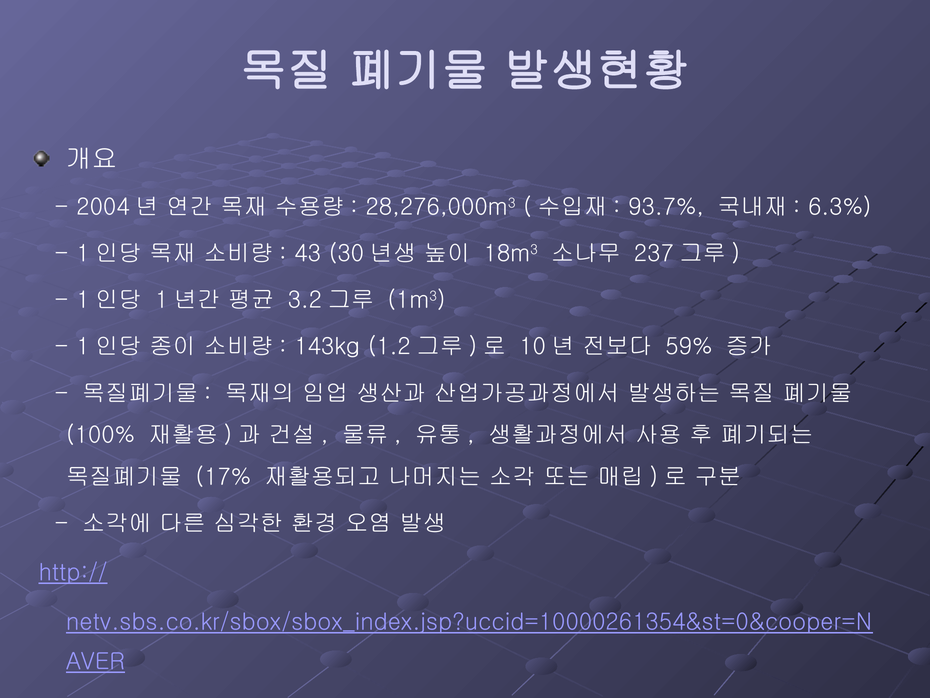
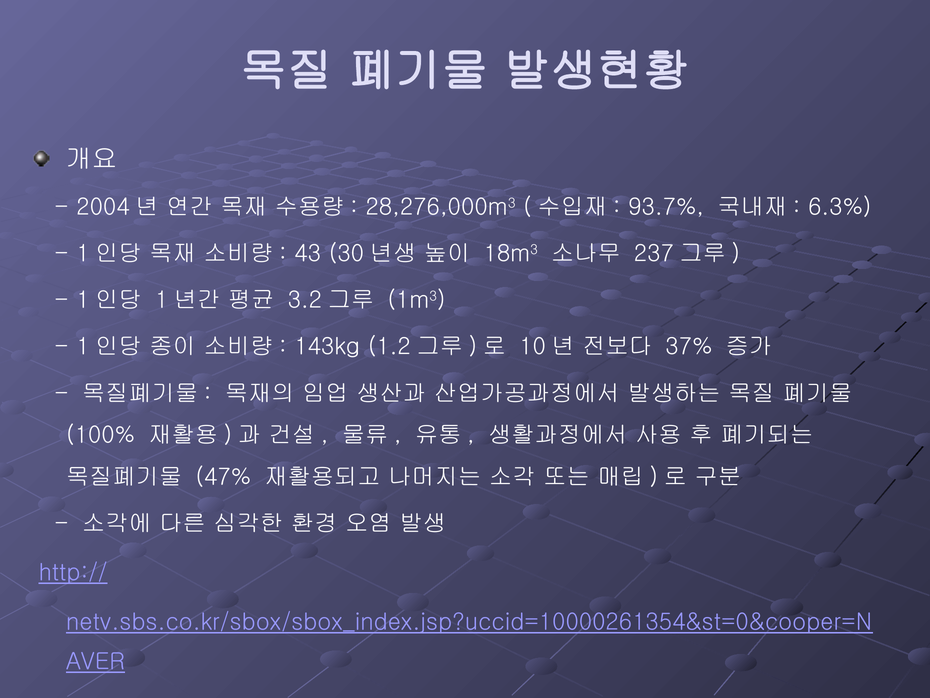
59%: 59% -> 37%
17%: 17% -> 47%
